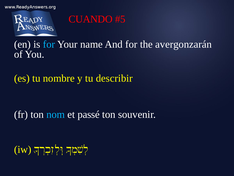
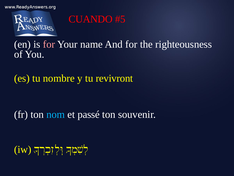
for at (49, 44) colour: light blue -> pink
avergonzarán: avergonzarán -> righteousness
describir: describir -> revivront
